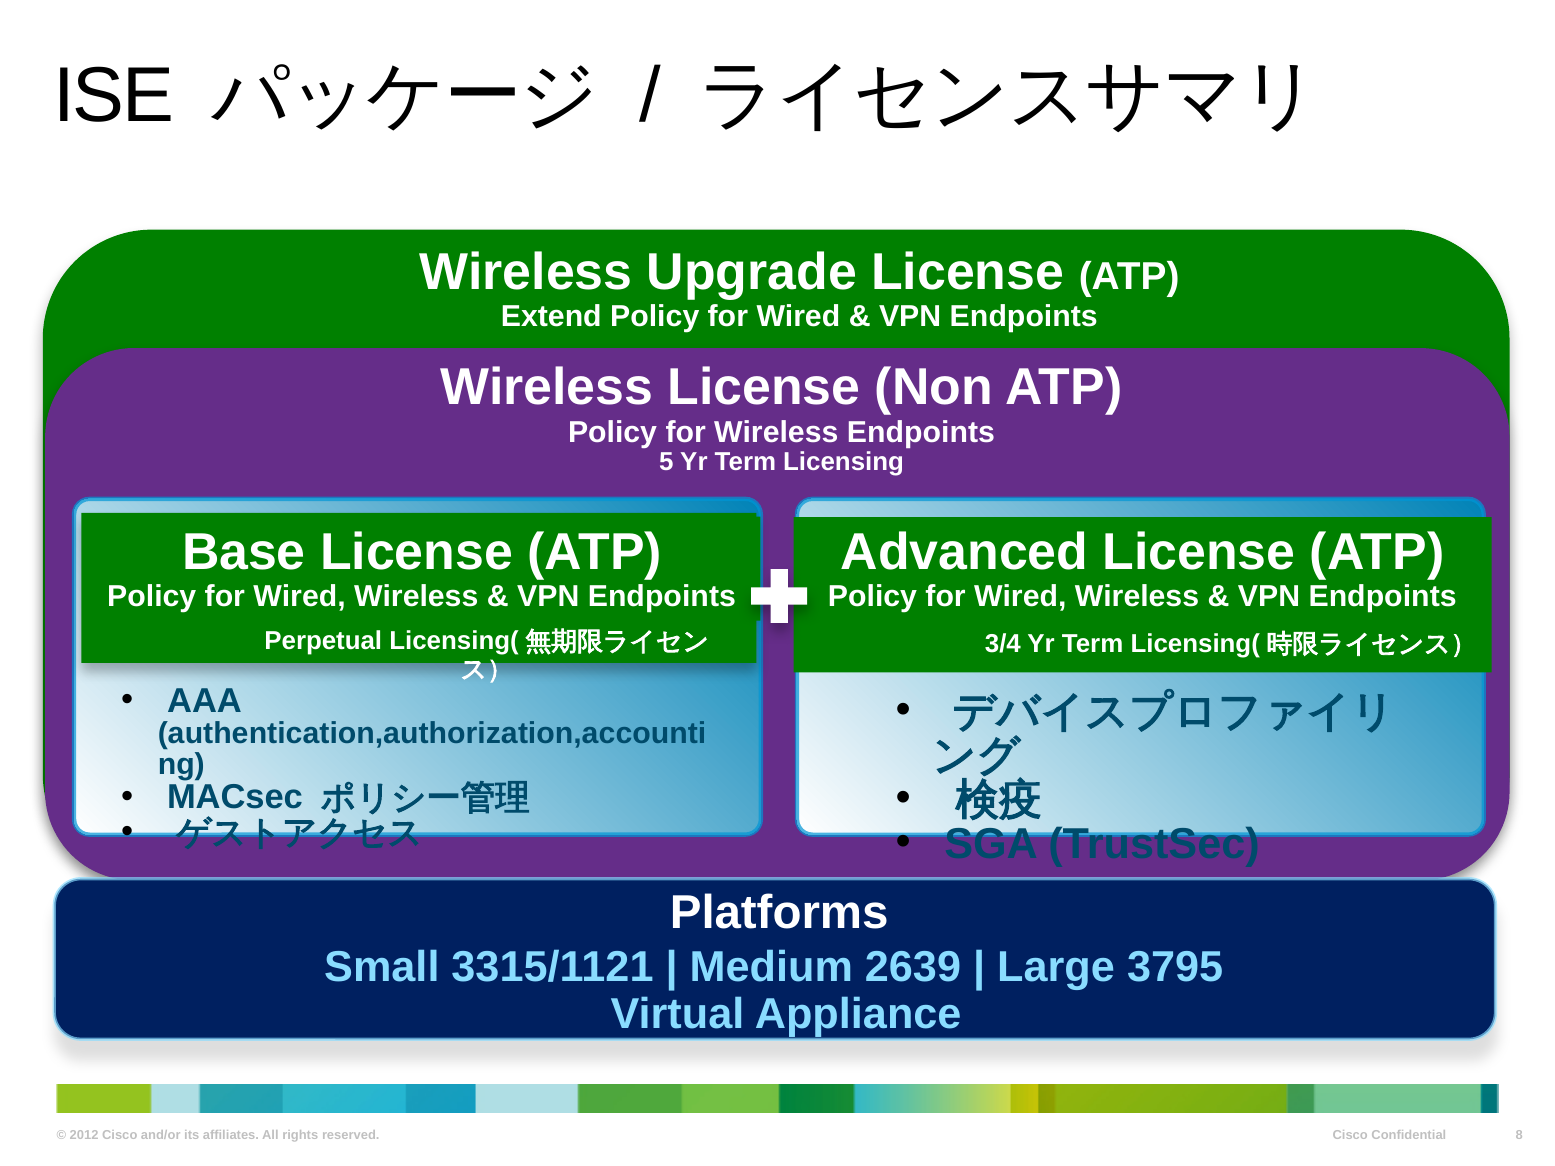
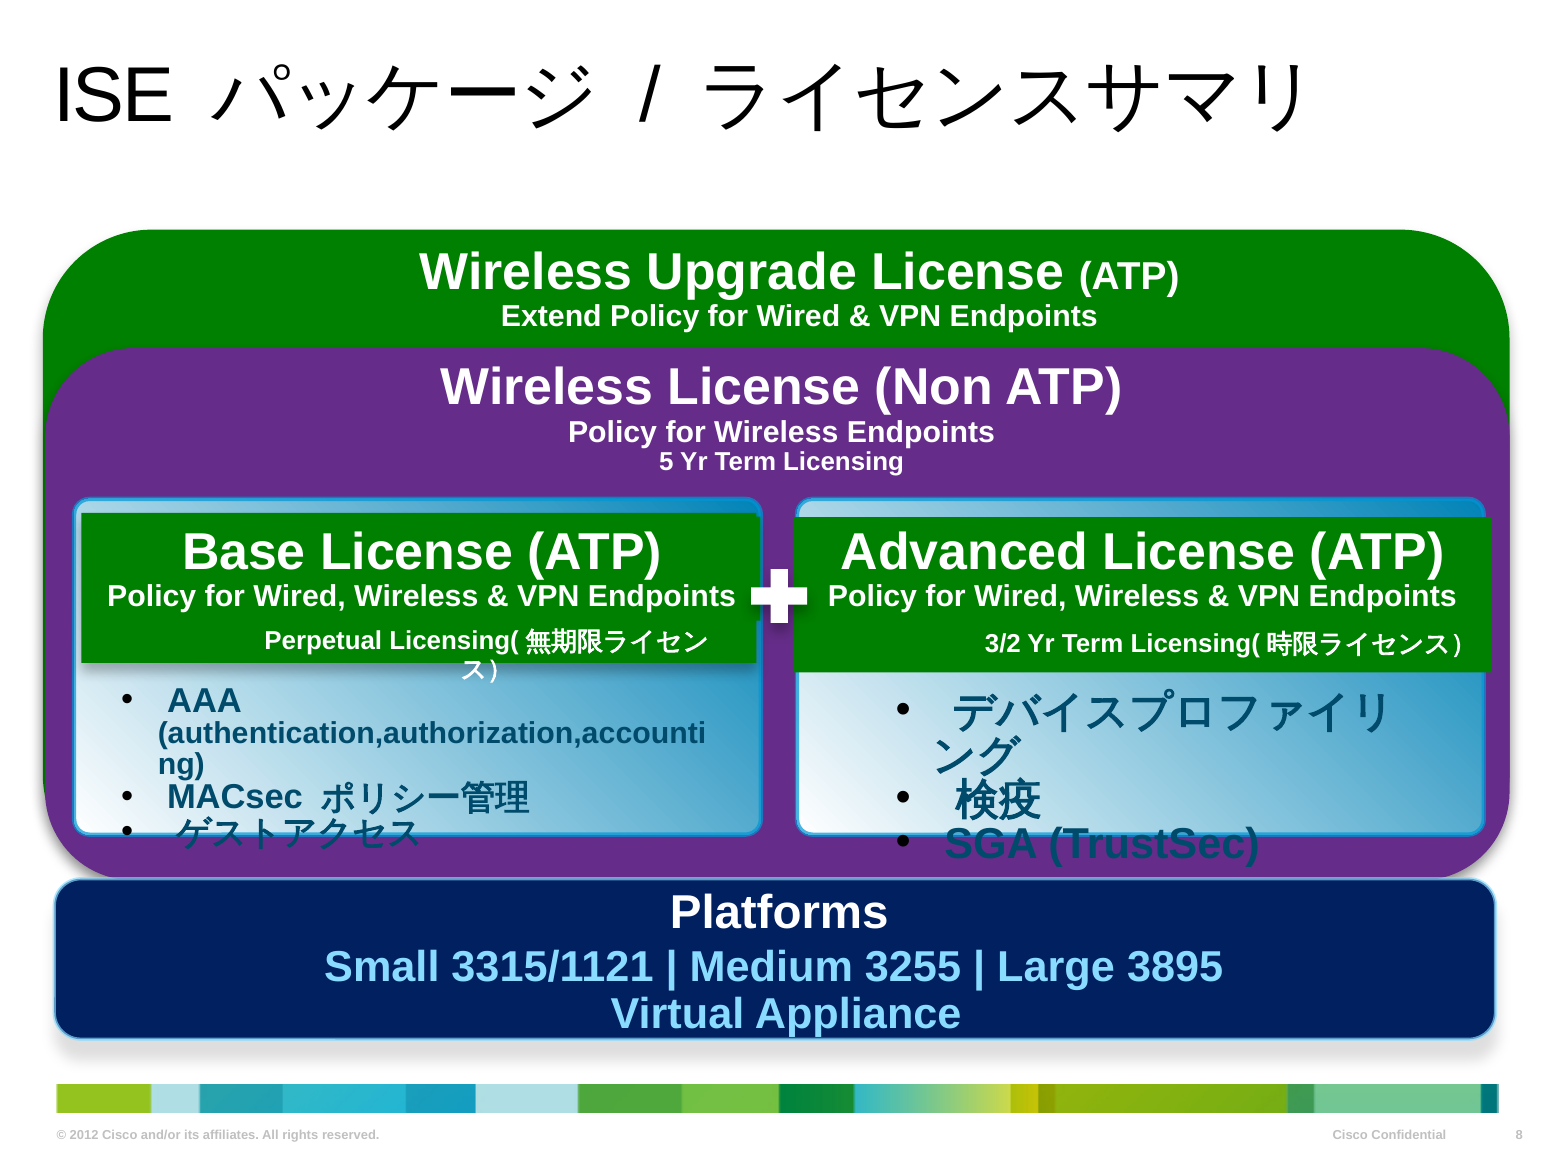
3/4: 3/4 -> 3/2
2639: 2639 -> 3255
3795: 3795 -> 3895
